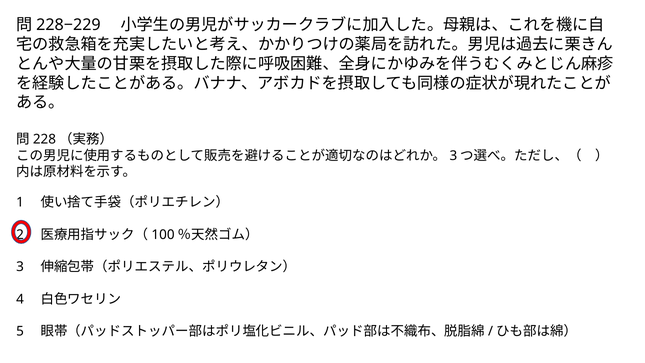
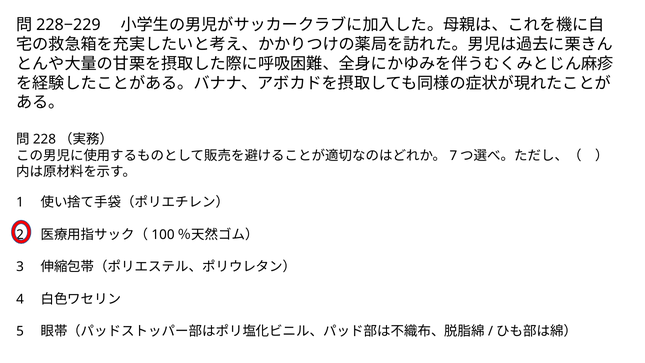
3 at (453, 156): 3 -> 7
